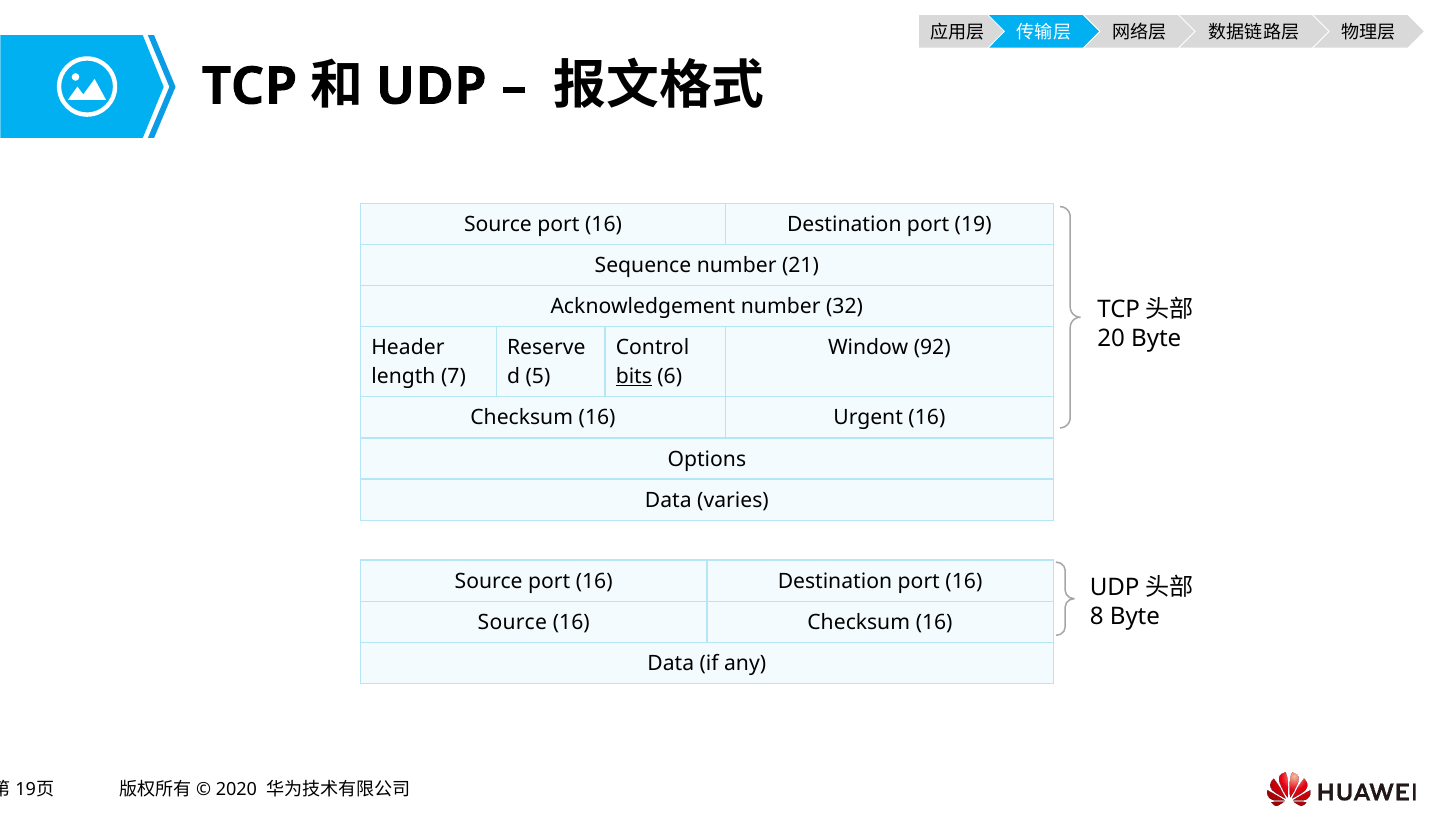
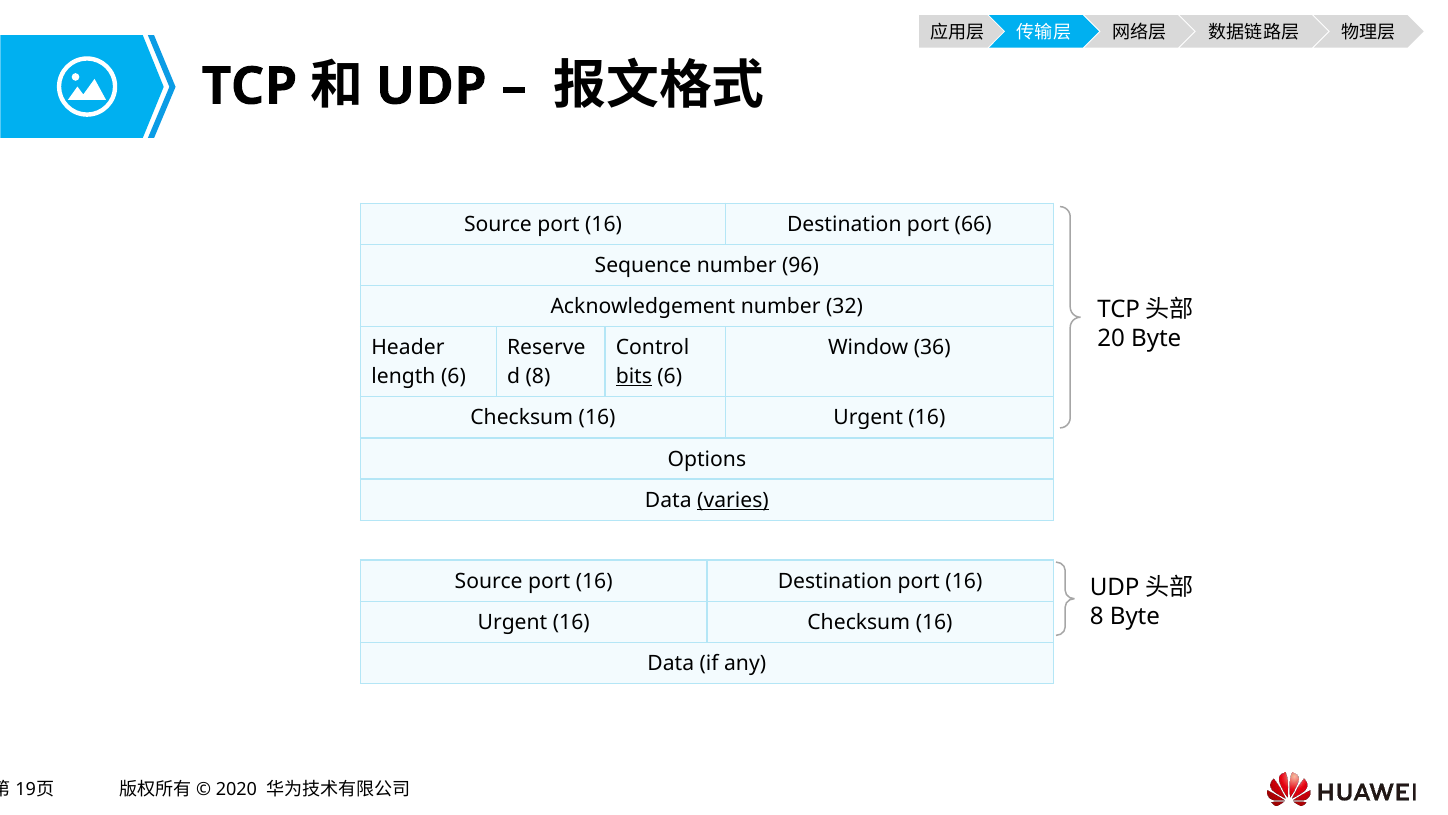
19: 19 -> 66
21: 21 -> 96
92: 92 -> 36
length 7: 7 -> 6
5 at (538, 376): 5 -> 8
varies underline: none -> present
Source at (512, 622): Source -> Urgent
